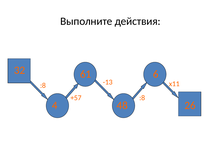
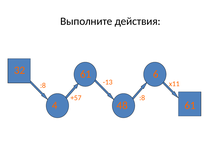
48 26: 26 -> 61
